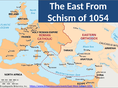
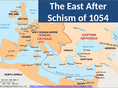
From: From -> After
